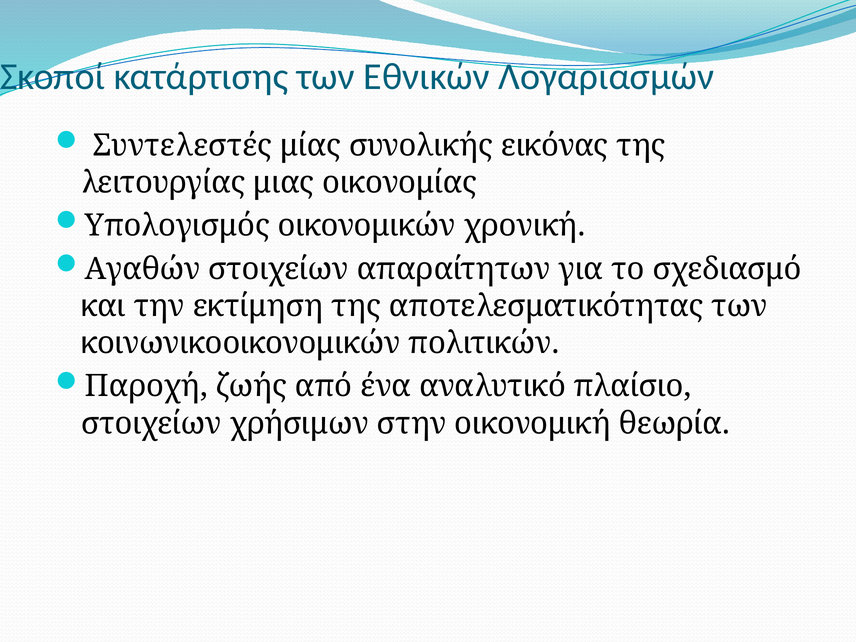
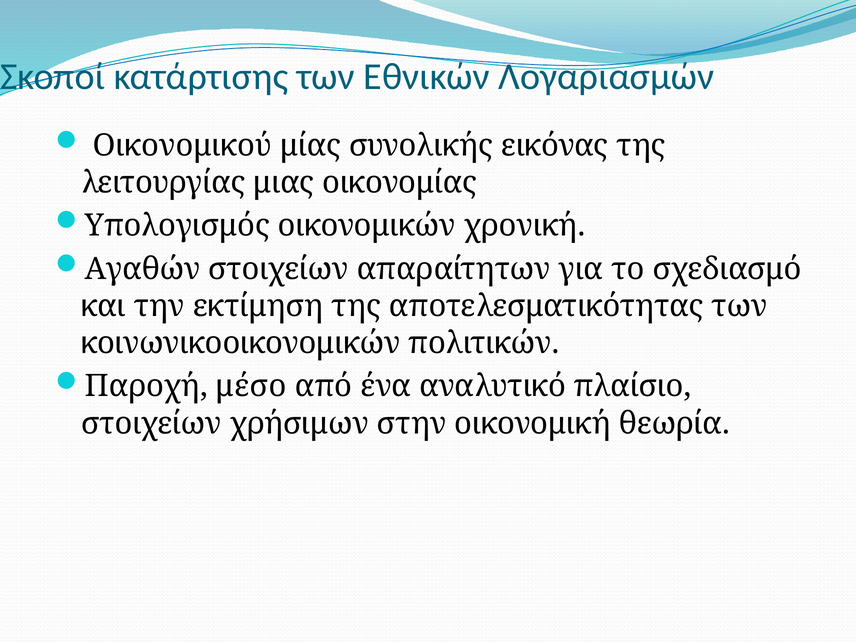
Συντελεστές: Συντελεστές -> Οικονομικού
ζωής: ζωής -> μέσο
